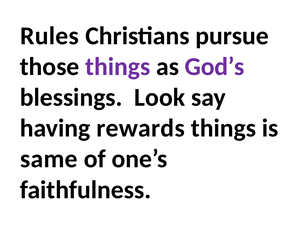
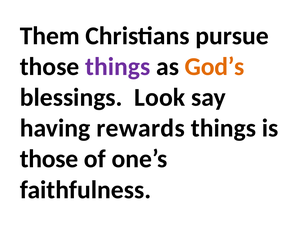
Rules: Rules -> Them
God’s colour: purple -> orange
same at (49, 159): same -> those
